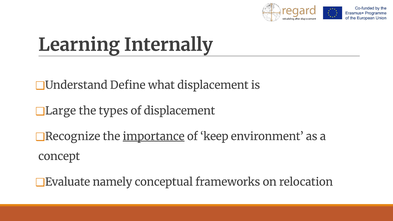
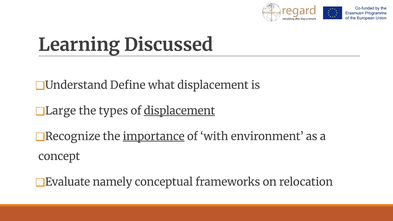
Internally: Internally -> Discussed
displacement at (179, 111) underline: none -> present
keep: keep -> with
